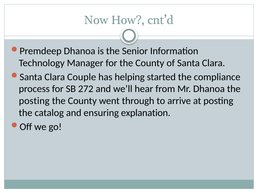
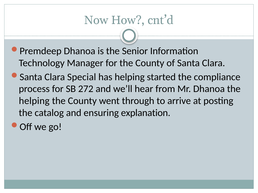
Couple: Couple -> Special
posting at (34, 101): posting -> helping
